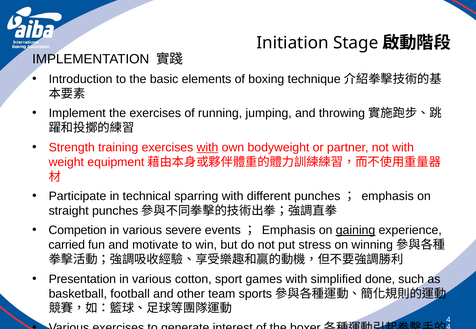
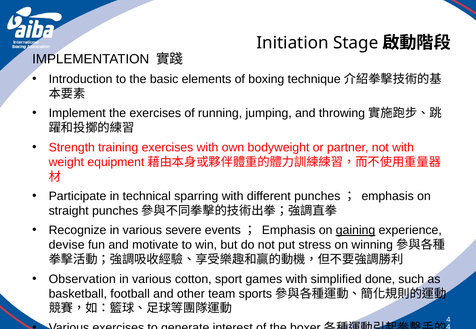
with at (208, 148) underline: present -> none
Competion: Competion -> Recognize
carried: carried -> devise
Presentation: Presentation -> Observation
